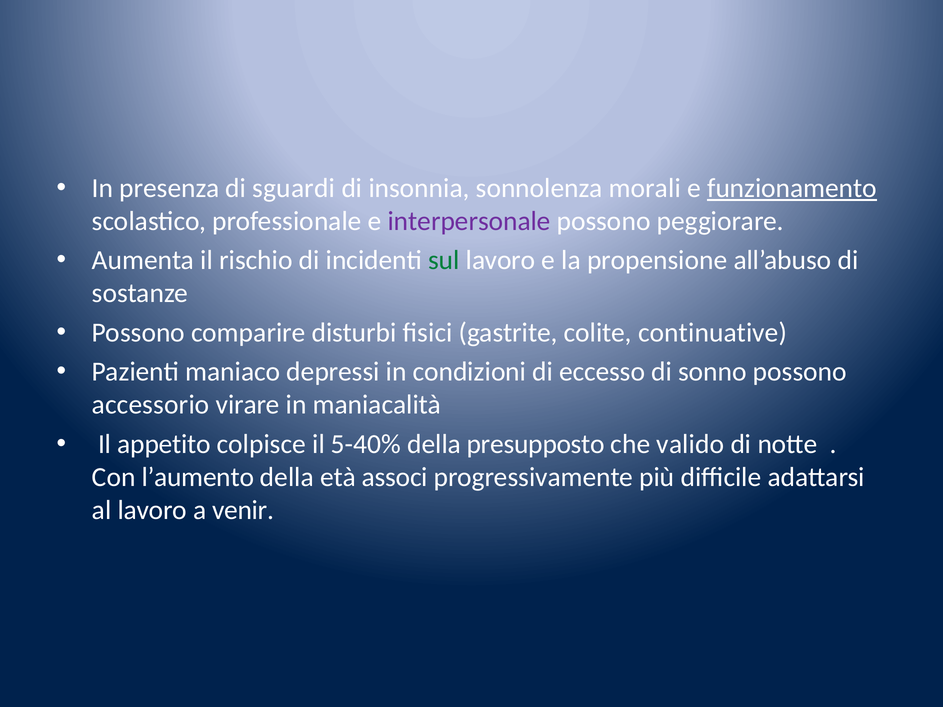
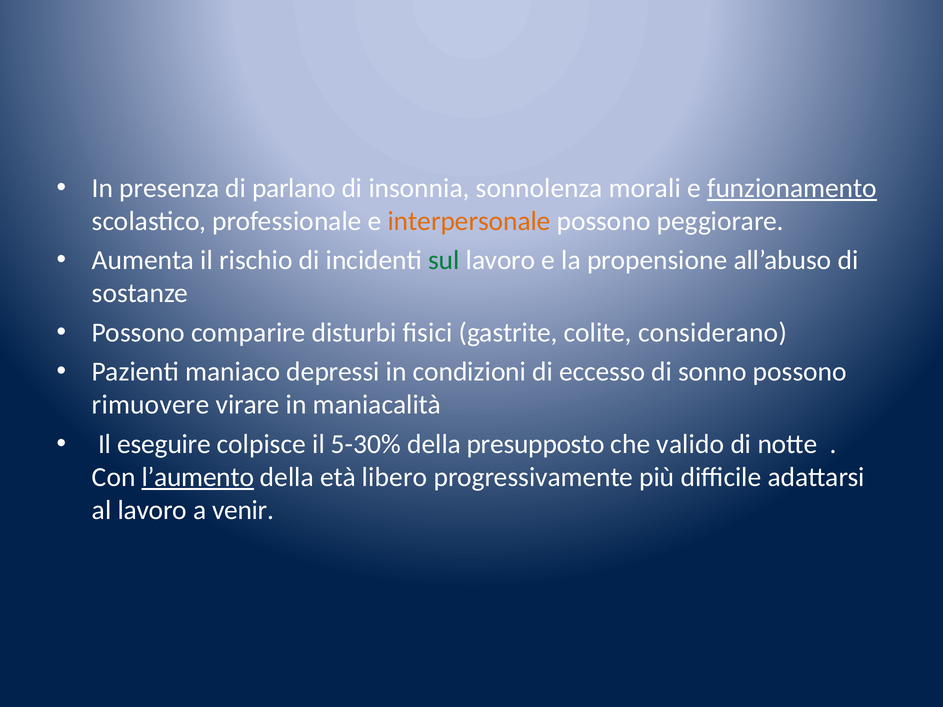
sguardi: sguardi -> parlano
interpersonale colour: purple -> orange
continuative: continuative -> considerano
accessorio: accessorio -> rimuovere
appetito: appetito -> eseguire
5-40%: 5-40% -> 5-30%
l’aumento underline: none -> present
associ: associ -> libero
